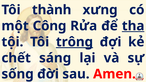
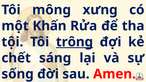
thành: thành -> mông
Công: Công -> Khấn
tha underline: present -> none
